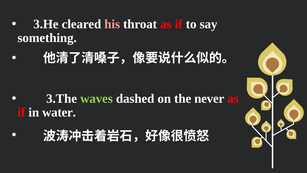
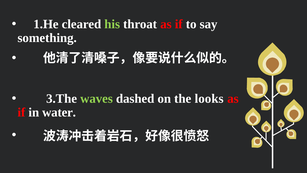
3.He: 3.He -> 1.He
his colour: pink -> light green
never: never -> looks
